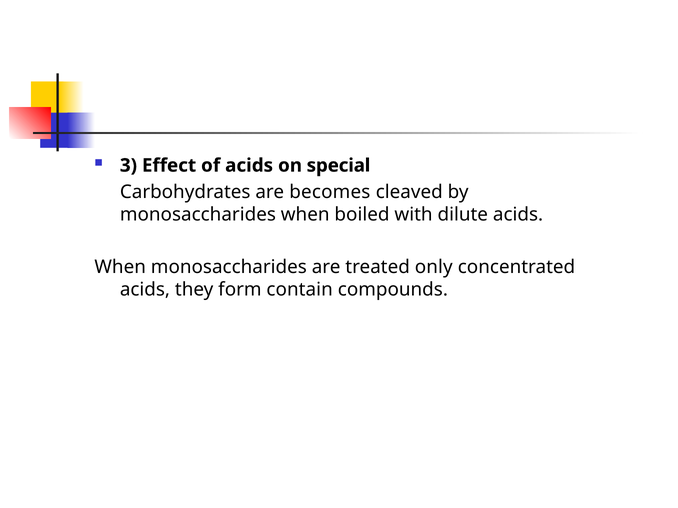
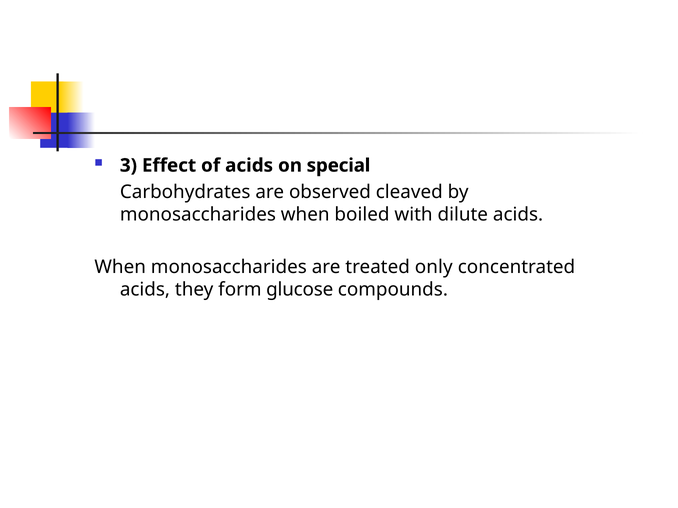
becomes: becomes -> observed
contain: contain -> glucose
